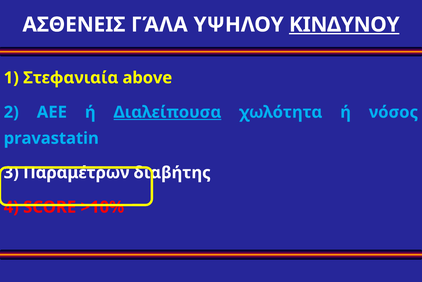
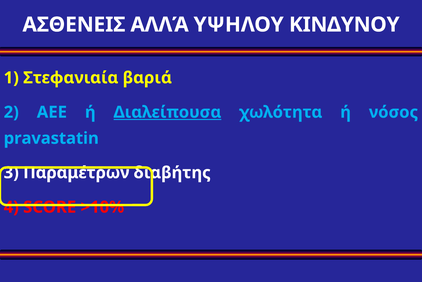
ΓΆΛΑ: ΓΆΛΑ -> ΑΛΛΆ
ΚΙΝΔΥΝΟΥ underline: present -> none
above: above -> βαριά
